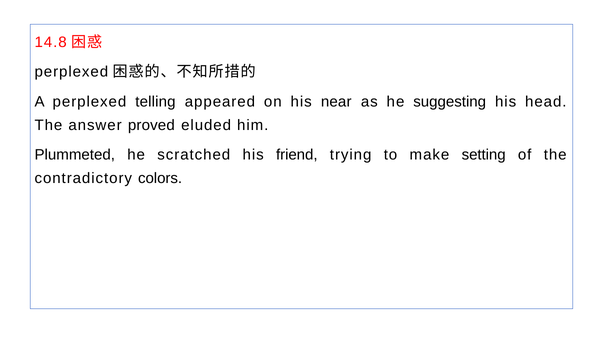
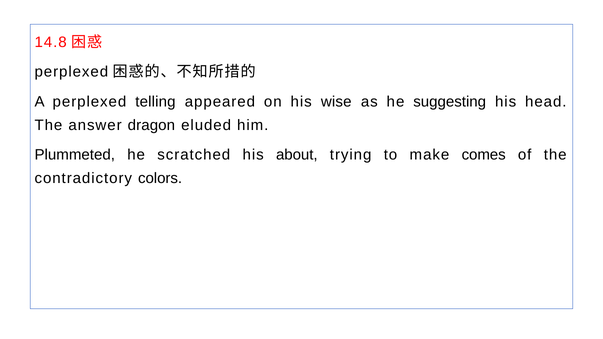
near: near -> wise
proved: proved -> dragon
friend: friend -> about
setting: setting -> comes
